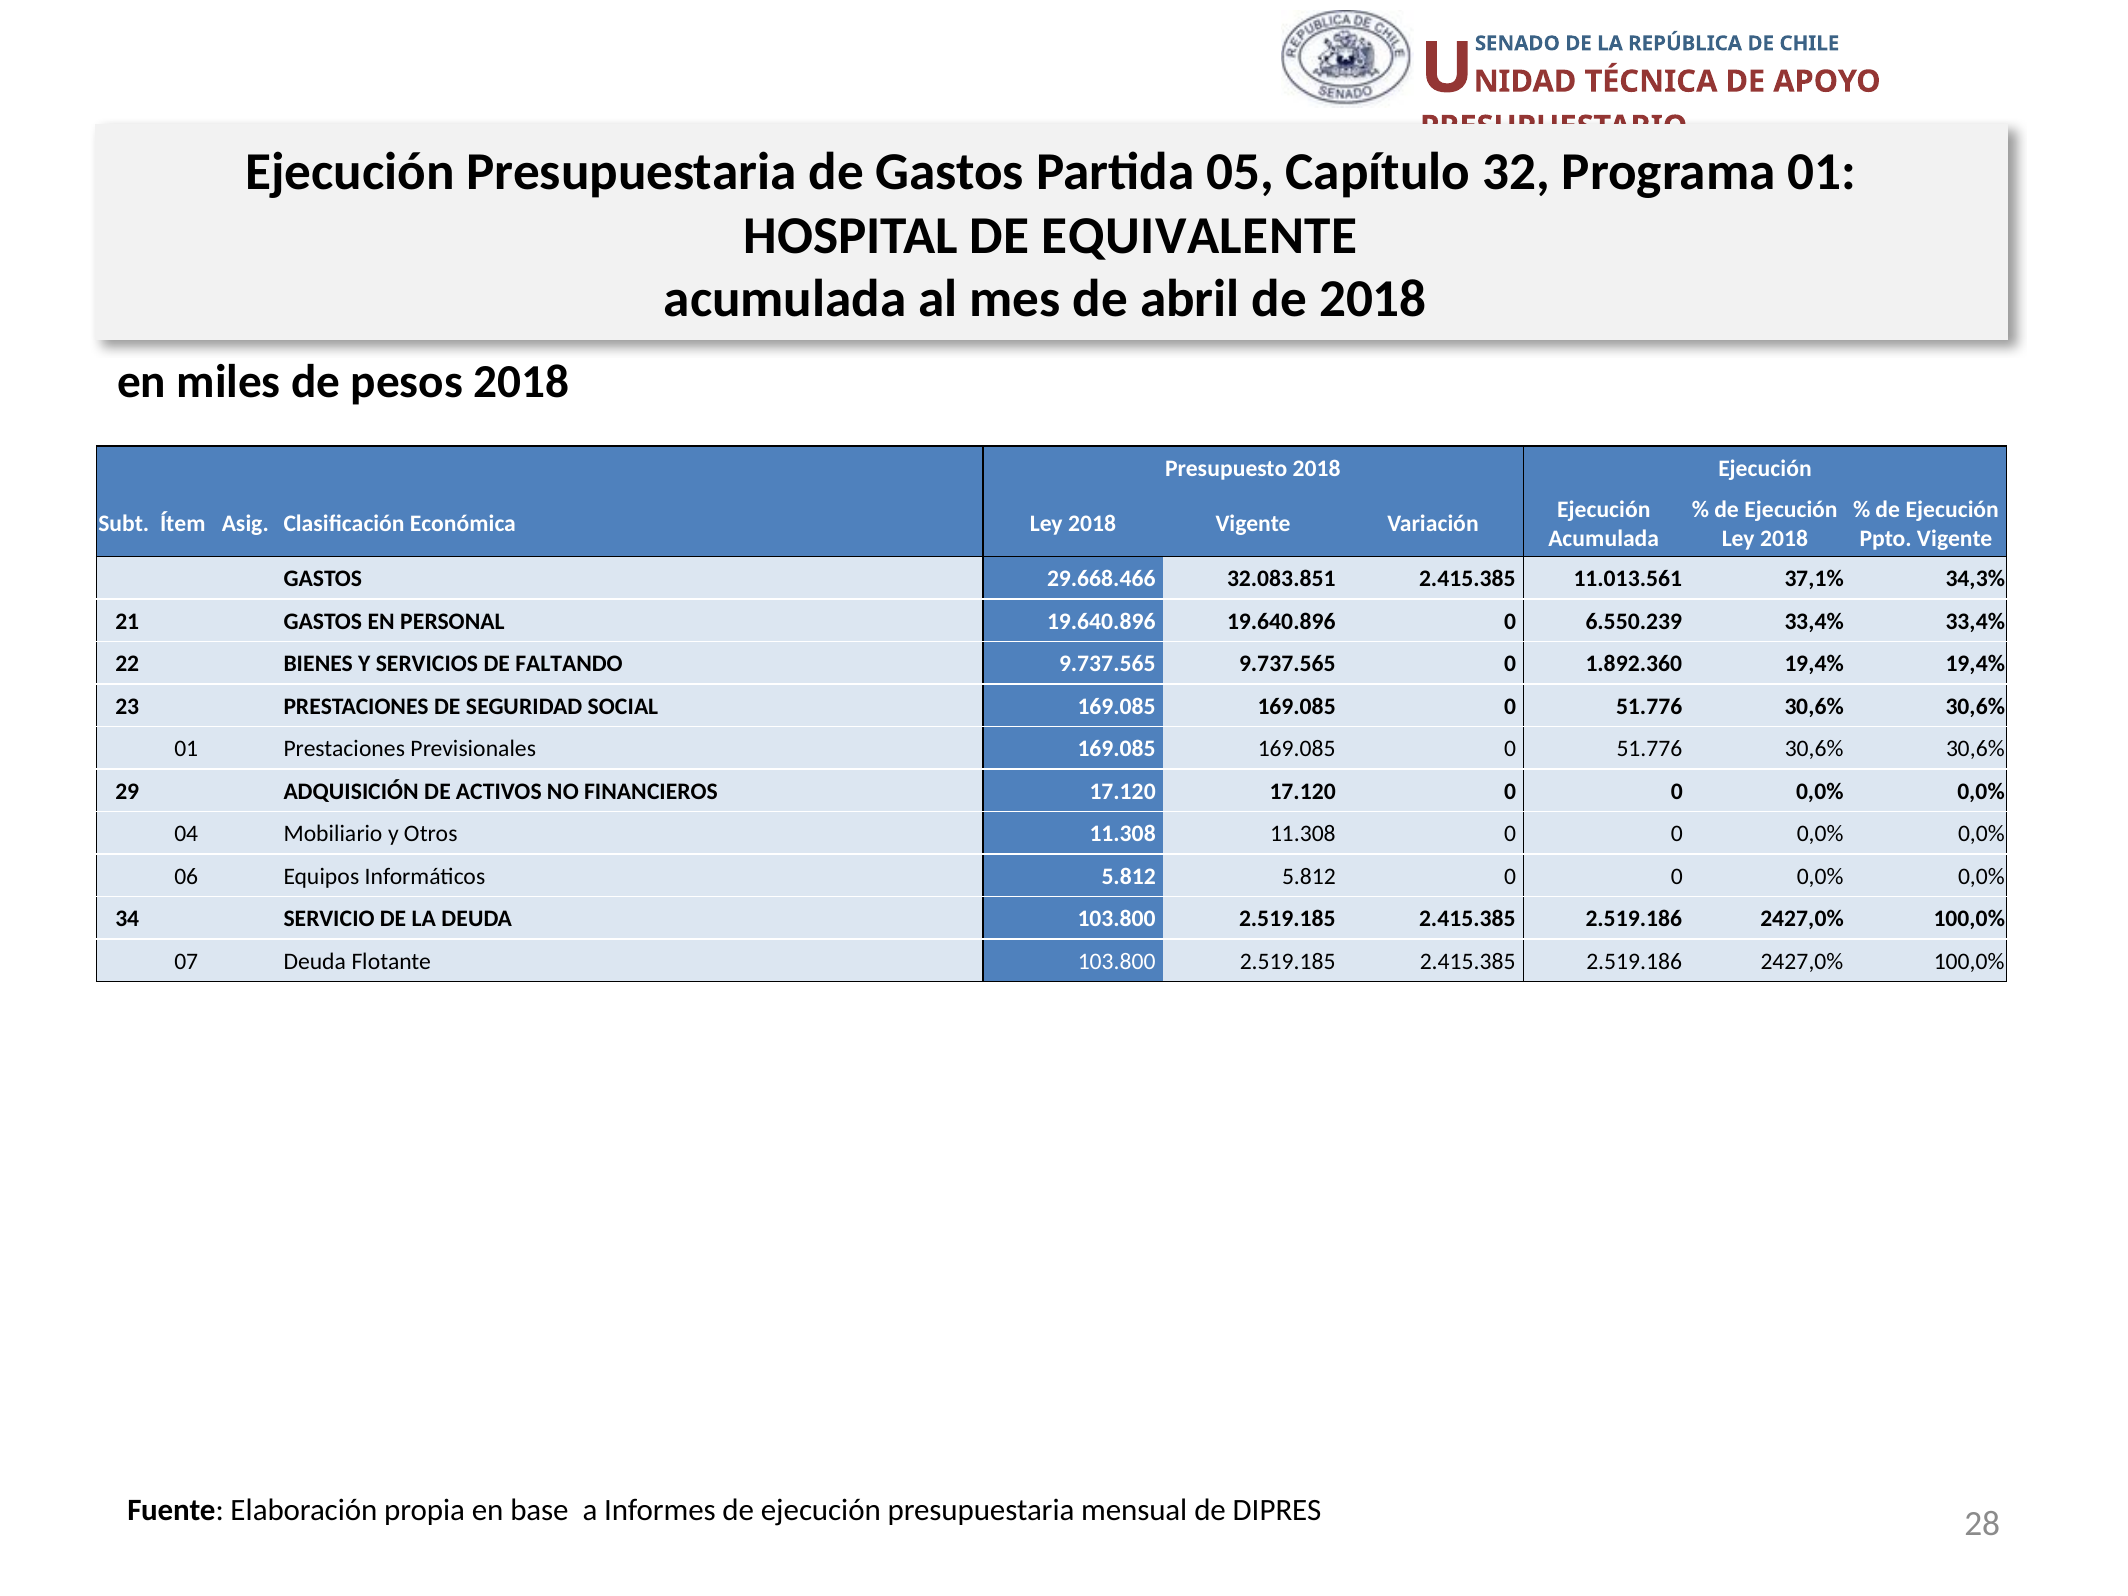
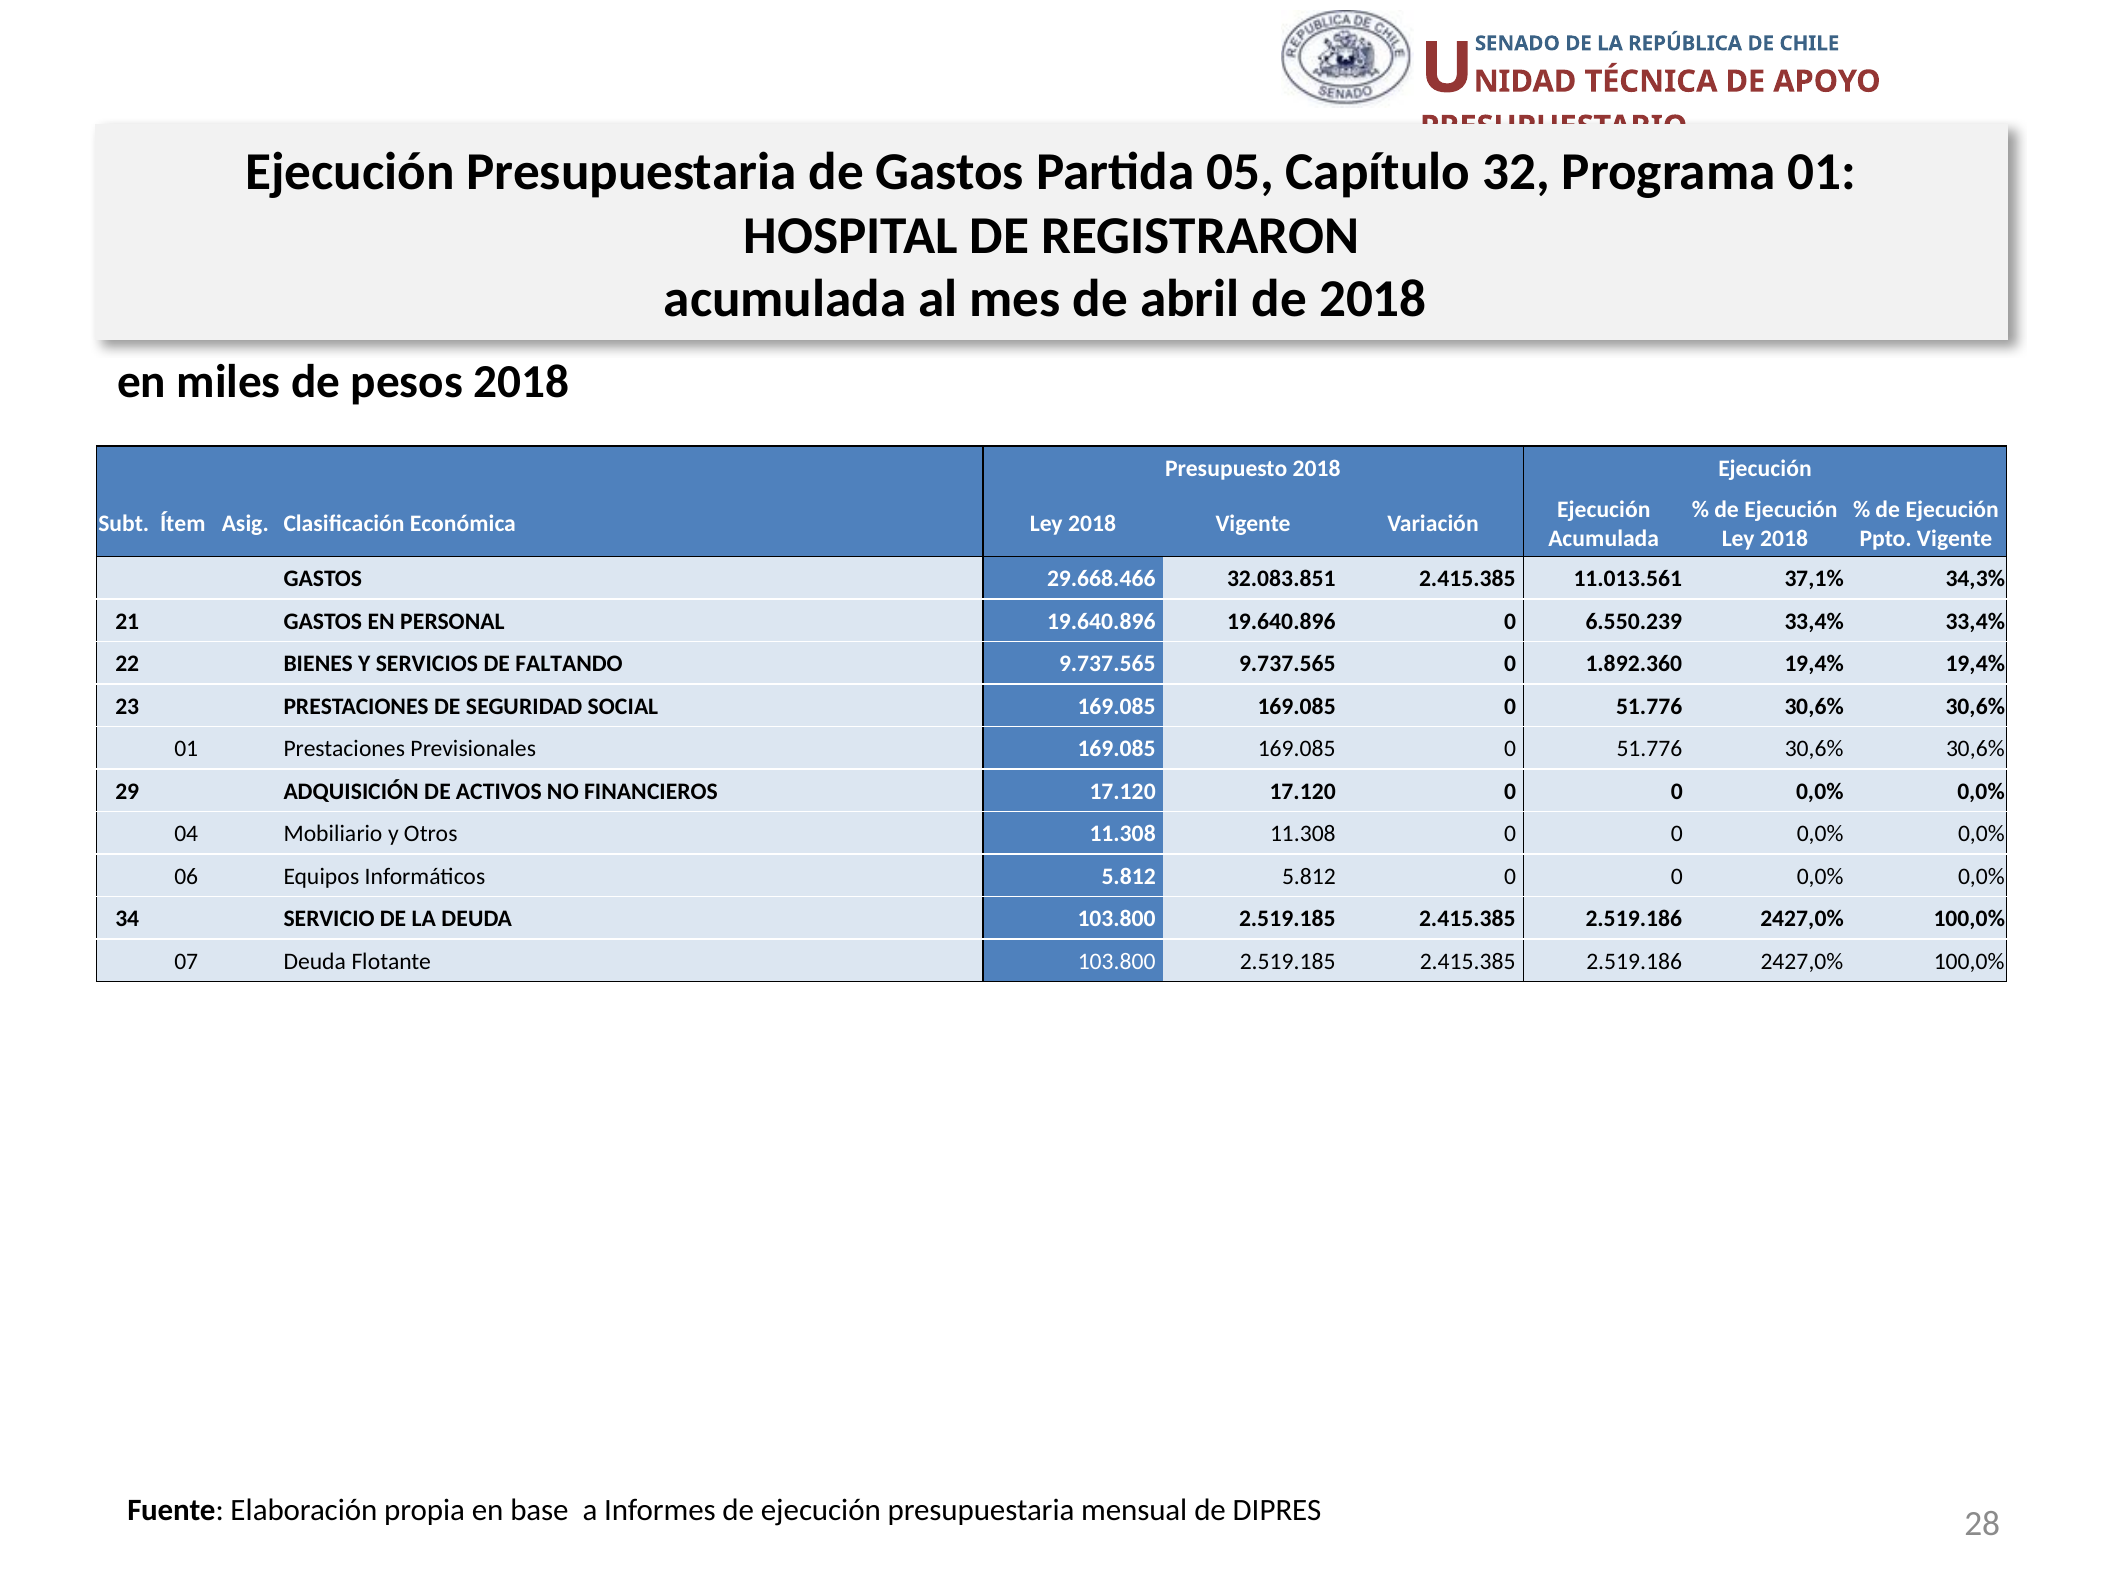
EQUIVALENTE: EQUIVALENTE -> REGISTRARON
